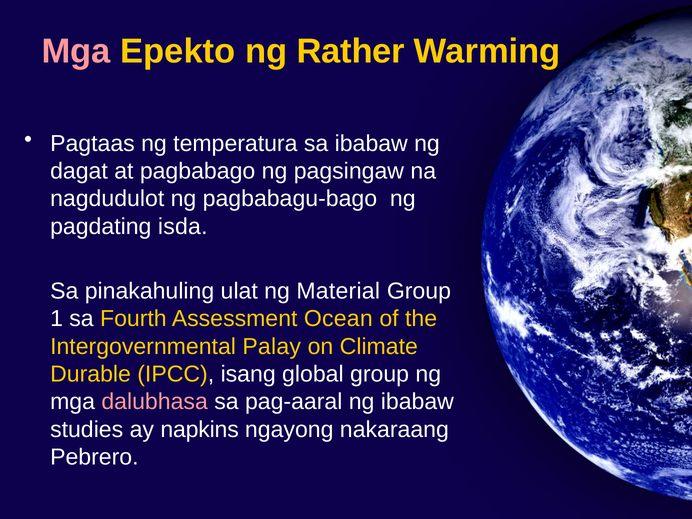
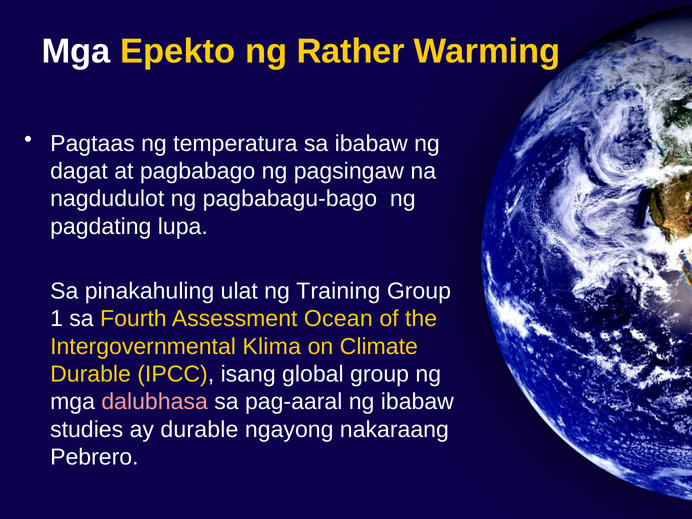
Mga at (76, 51) colour: pink -> white
isda: isda -> lupa
Material: Material -> Training
Palay: Palay -> Klima
ay napkins: napkins -> durable
